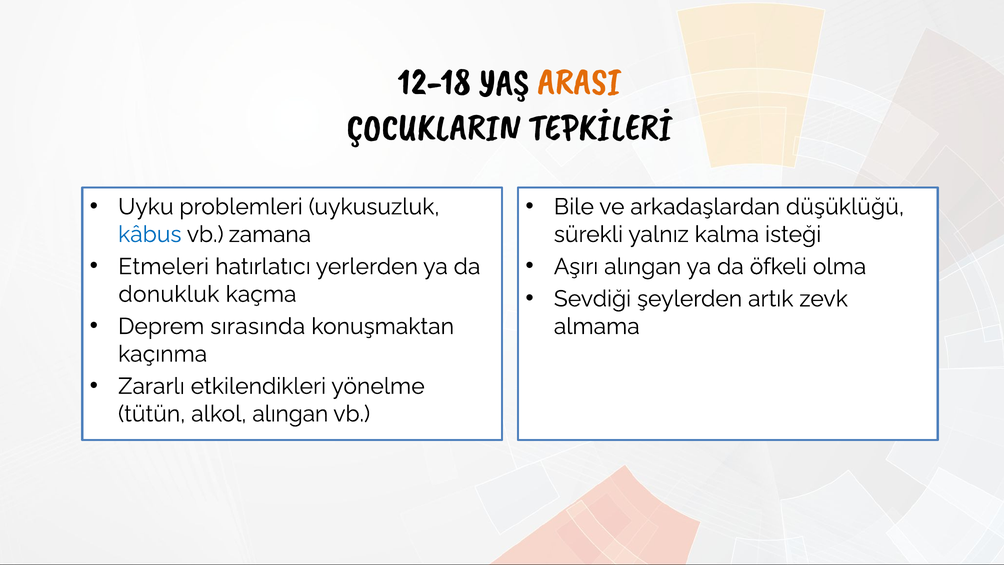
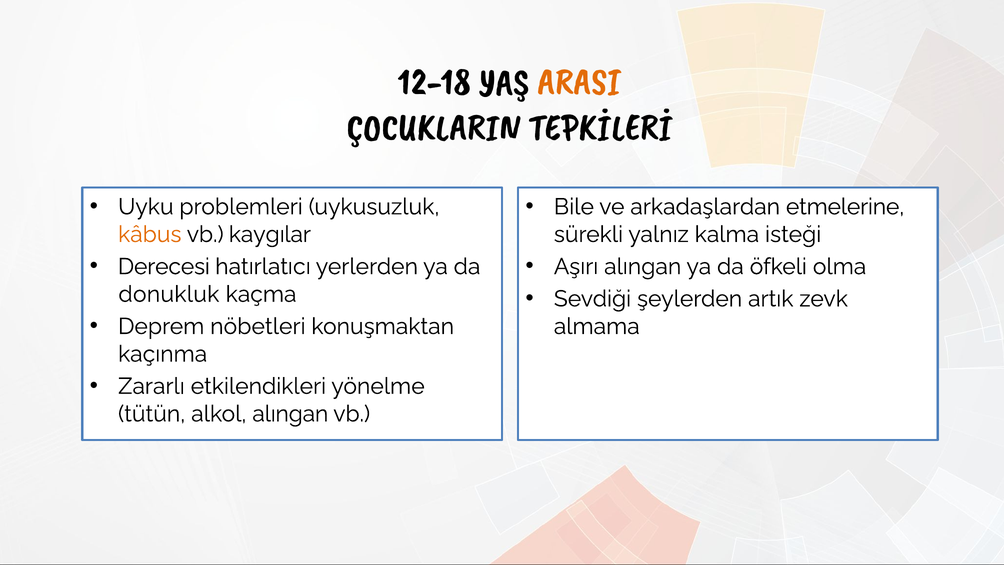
düşüklüğü: düşüklüğü -> etmelerine
kâbus colour: blue -> orange
zamana: zamana -> kaygılar
Etmeleri: Etmeleri -> Derecesi
sırasında: sırasında -> nöbetleri
